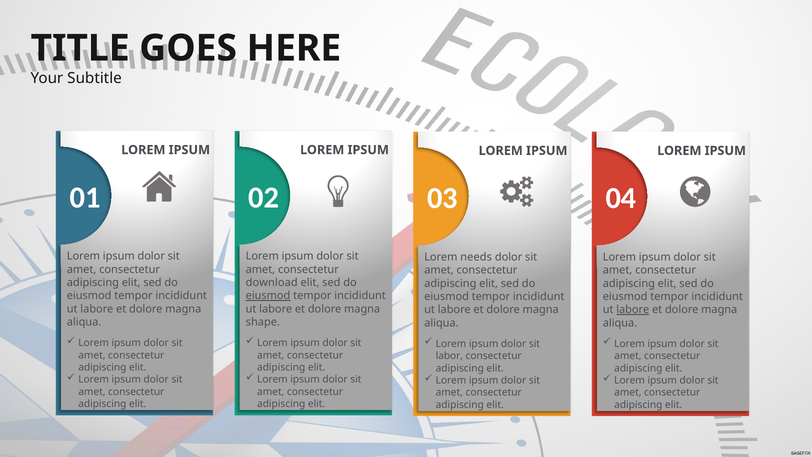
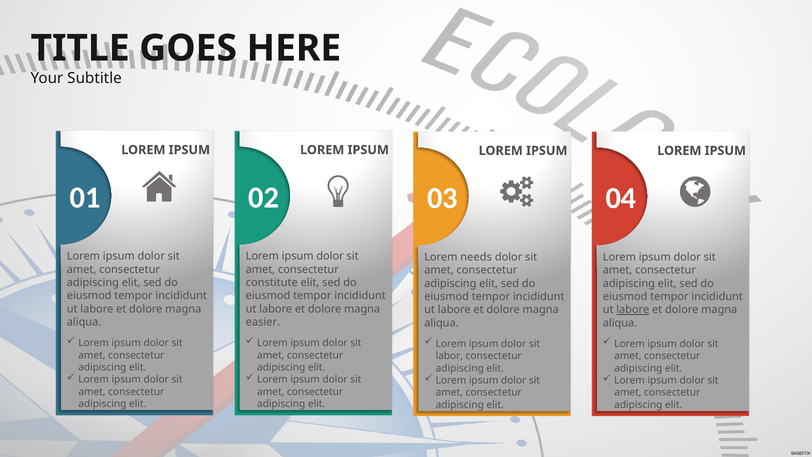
download: download -> constitute
eiusmod at (268, 296) underline: present -> none
shape: shape -> easier
